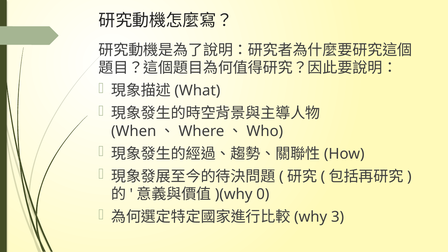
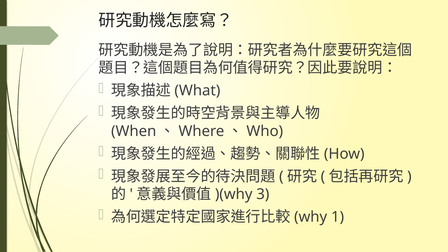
0: 0 -> 3
3: 3 -> 1
